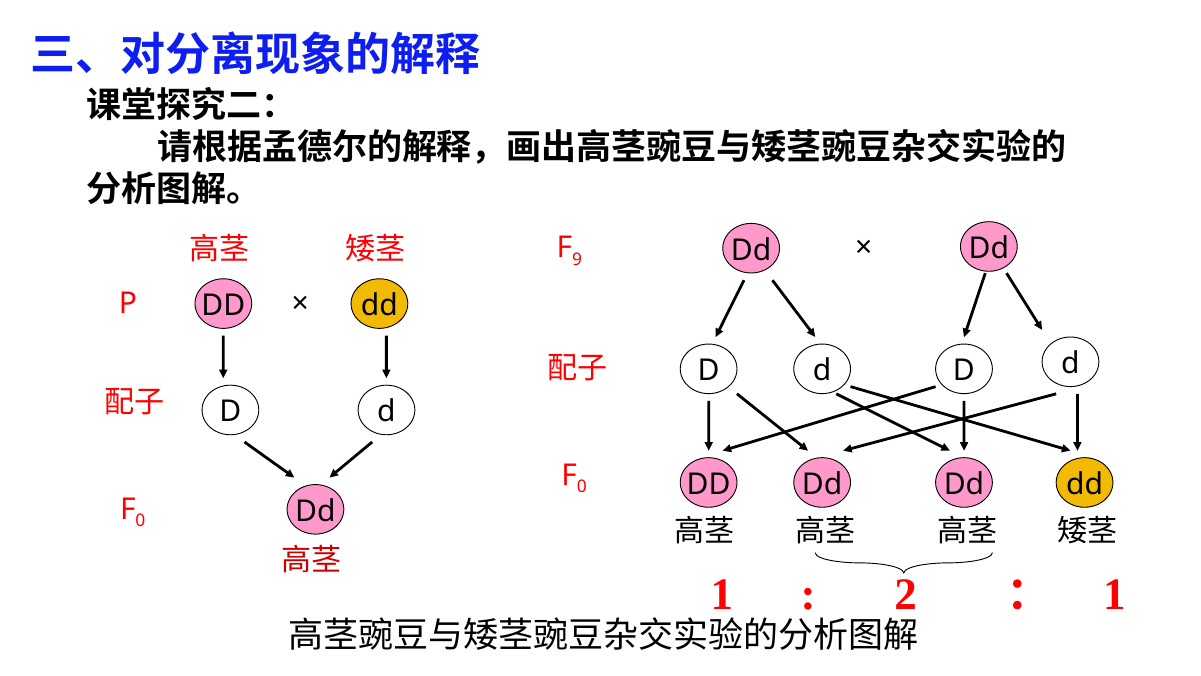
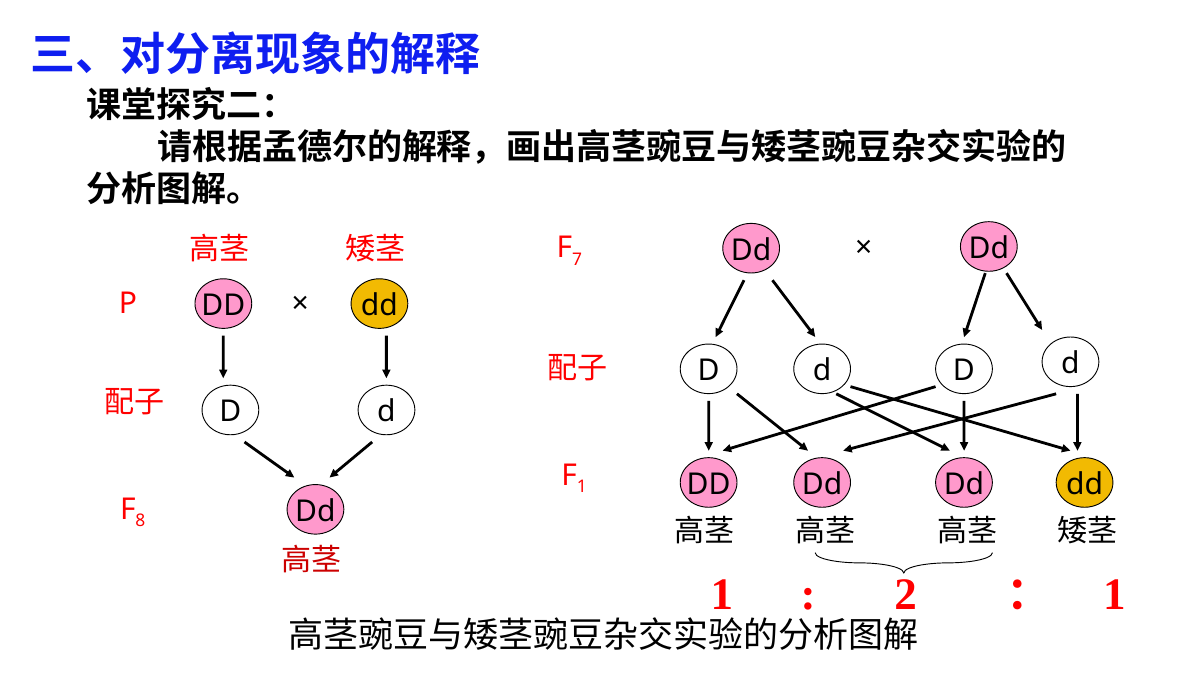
9: 9 -> 7
0 at (582, 487): 0 -> 1
0 at (140, 520): 0 -> 8
